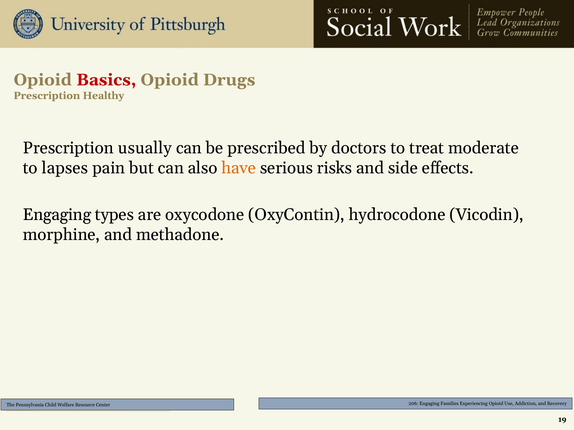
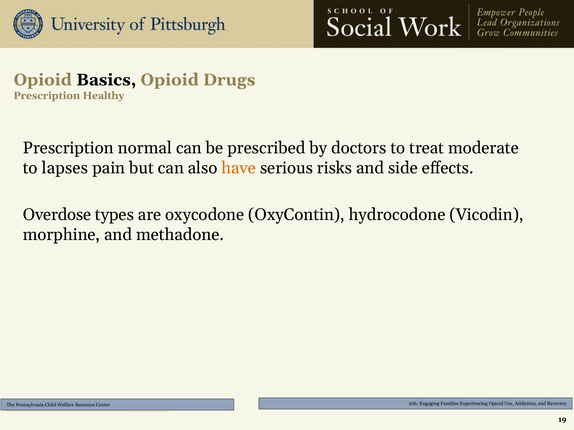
Basics colour: red -> black
usually: usually -> normal
Engaging at (57, 215): Engaging -> Overdose
